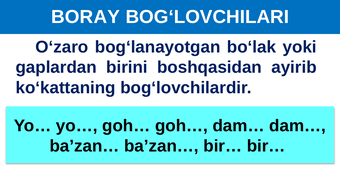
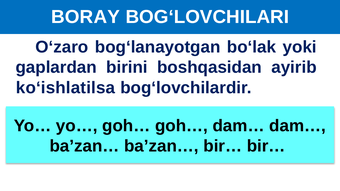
ko‘kattaning: ko‘kattaning -> ko‘ishlatilsa
